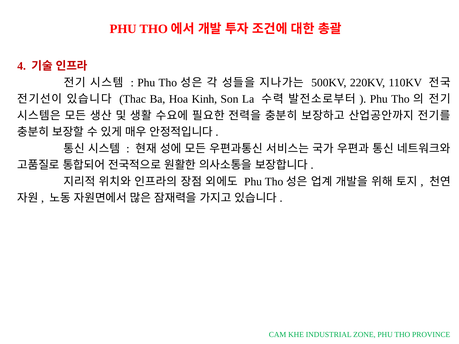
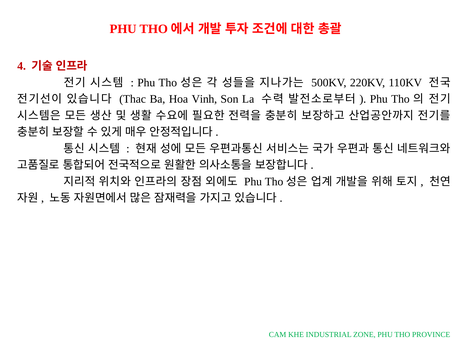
Kinh: Kinh -> Vinh
